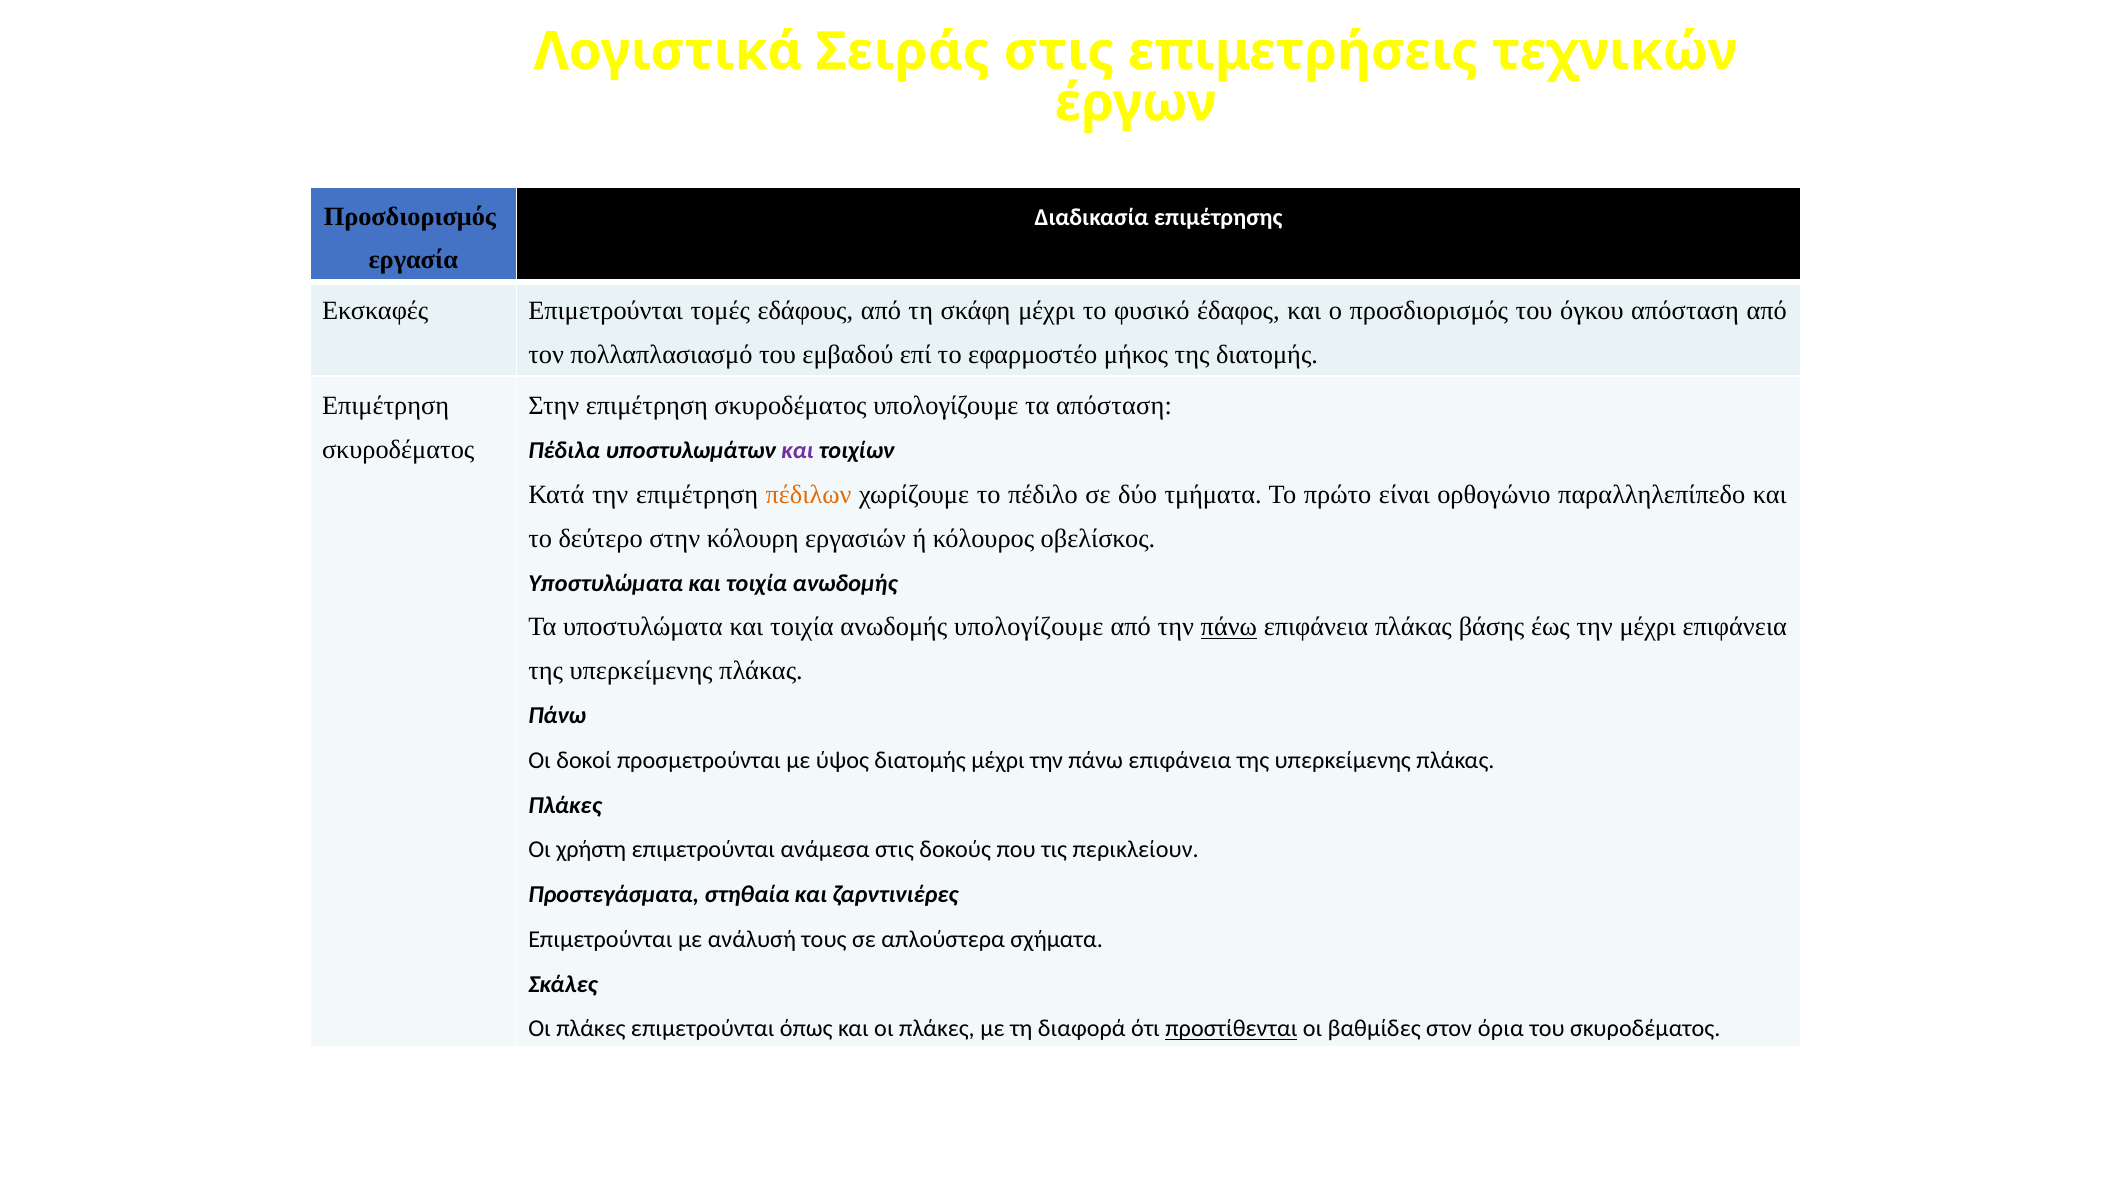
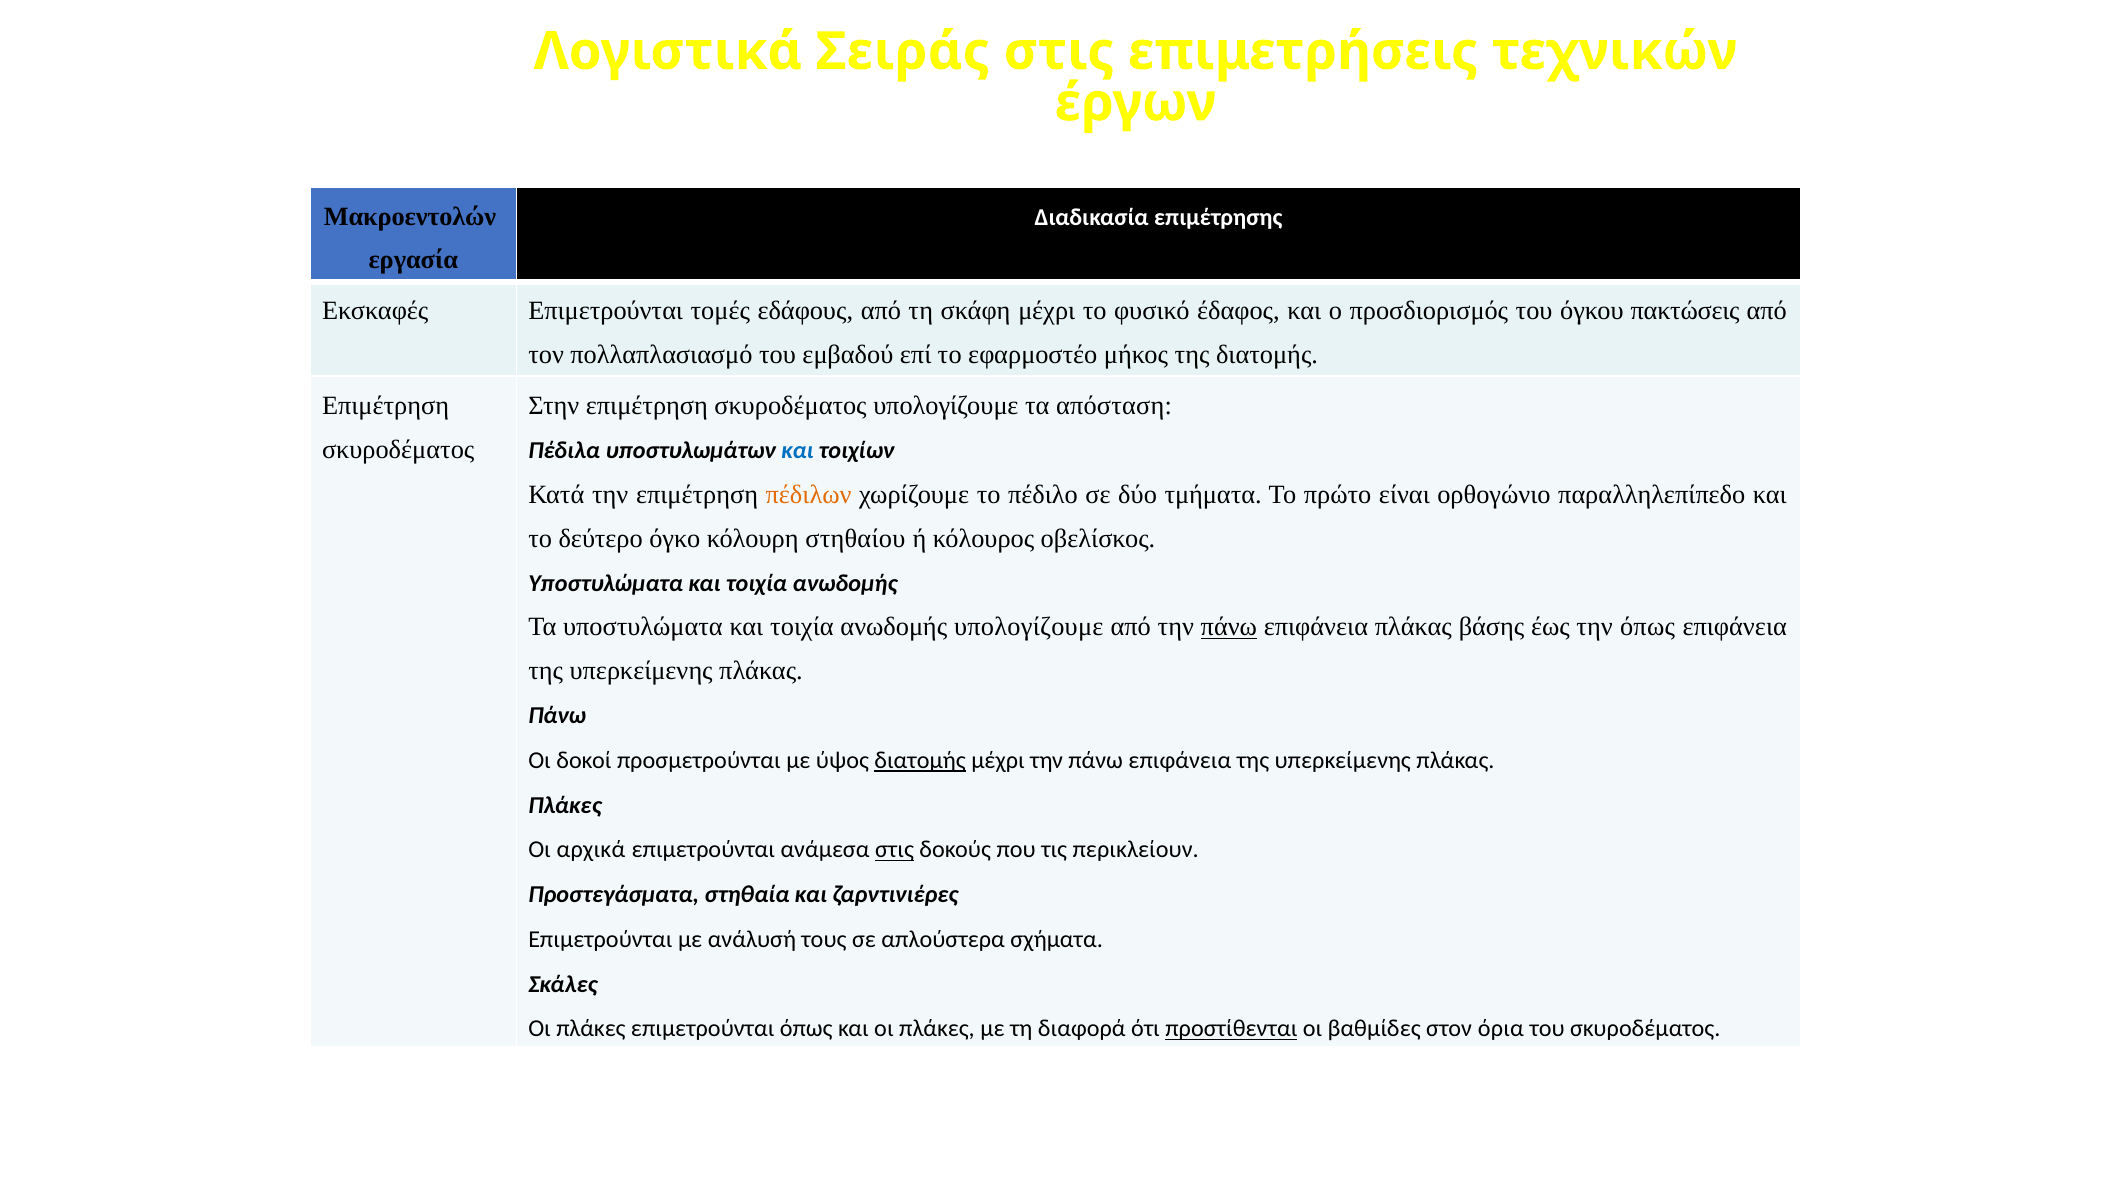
Προσδιορισμός at (410, 216): Προσδιορισμός -> Μακροεντολών
όγκου απόσταση: απόσταση -> πακτώσεις
και at (797, 450) colour: purple -> blue
δεύτερο στην: στην -> όγκο
εργασιών: εργασιών -> στηθαίου
την μέχρι: μέχρι -> όπως
διατομής at (920, 760) underline: none -> present
χρήστη: χρήστη -> αρχικά
στις at (895, 849) underline: none -> present
